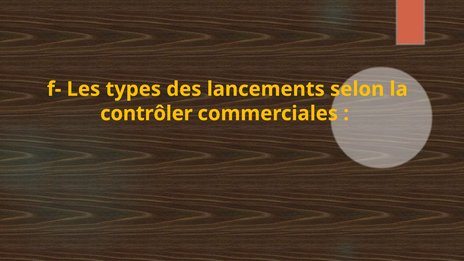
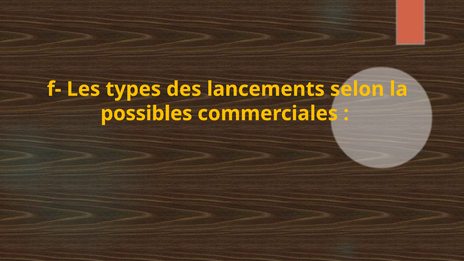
contrôler: contrôler -> possibles
